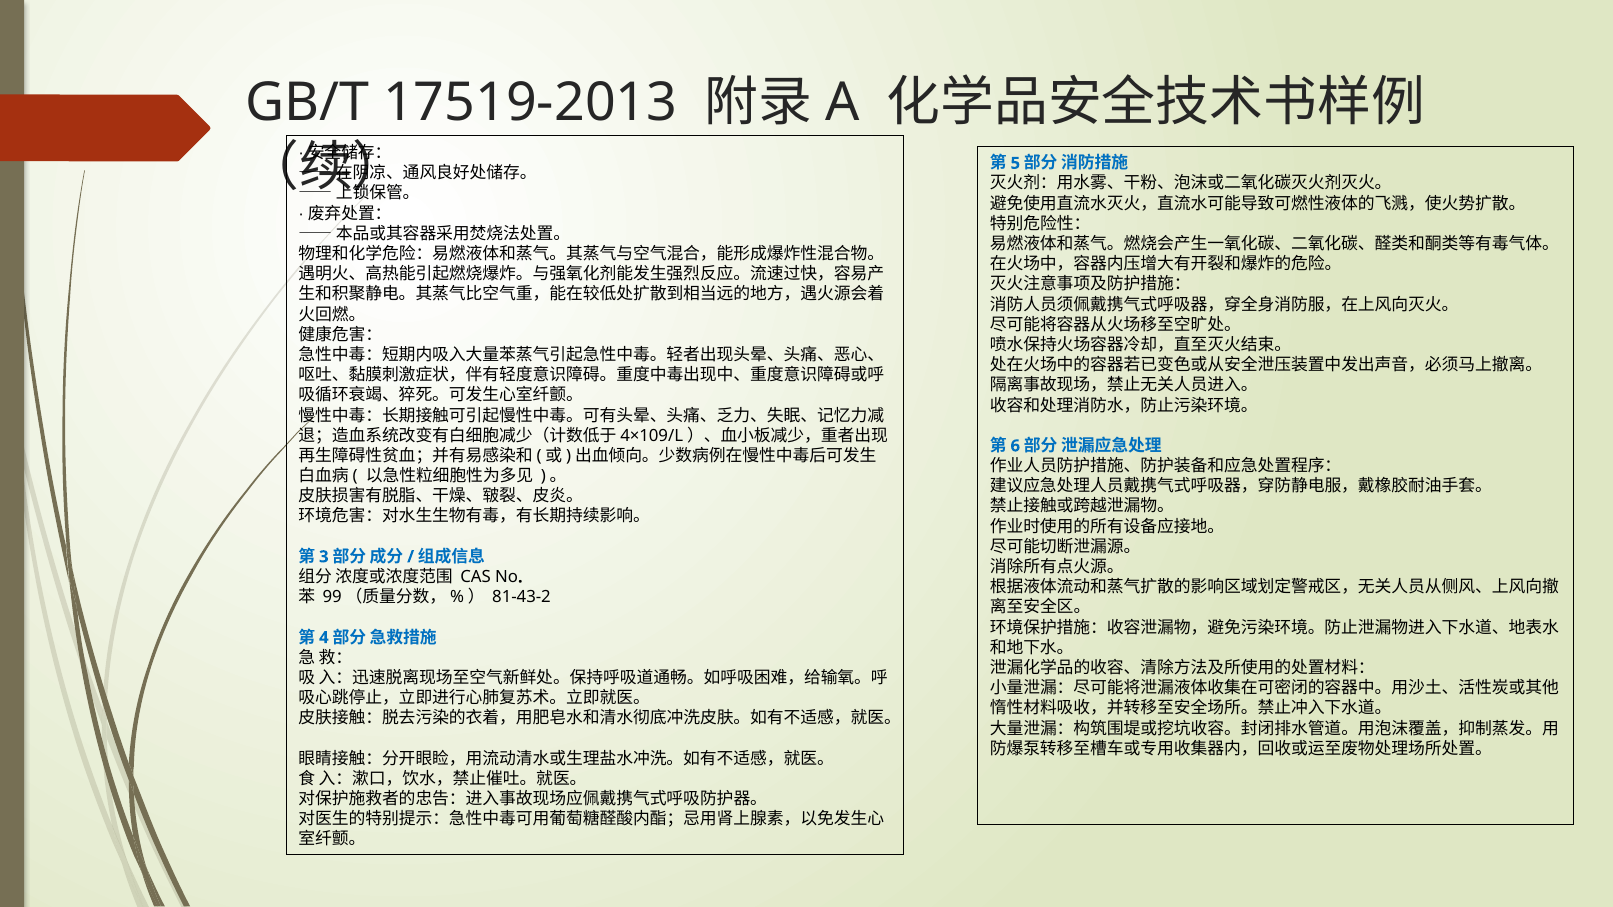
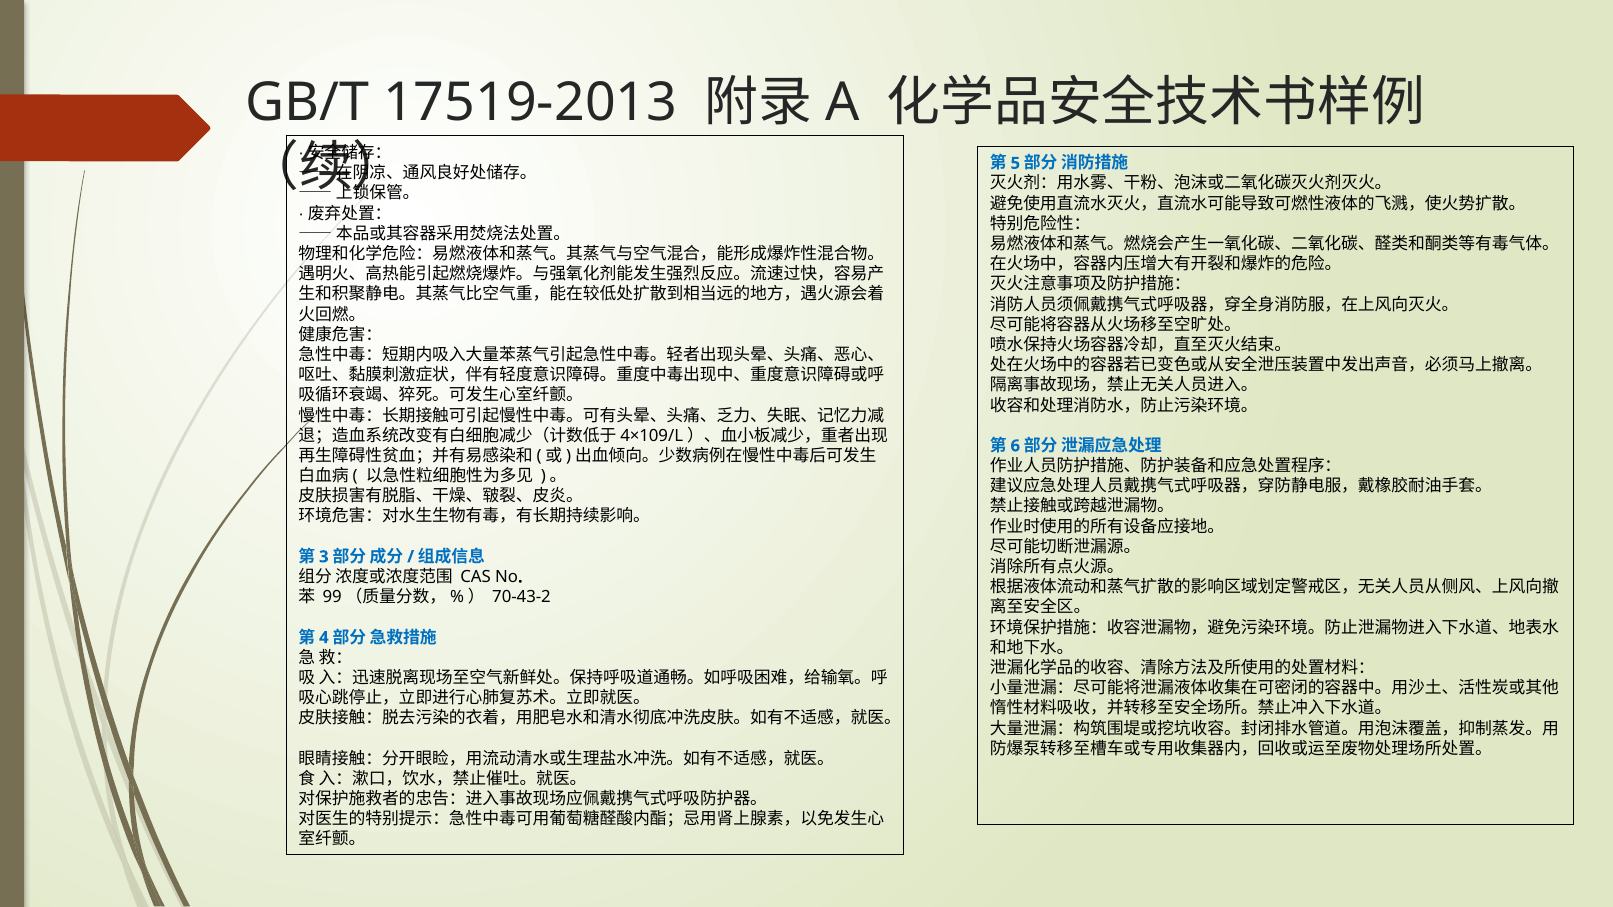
81-43-2: 81-43-2 -> 70-43-2
